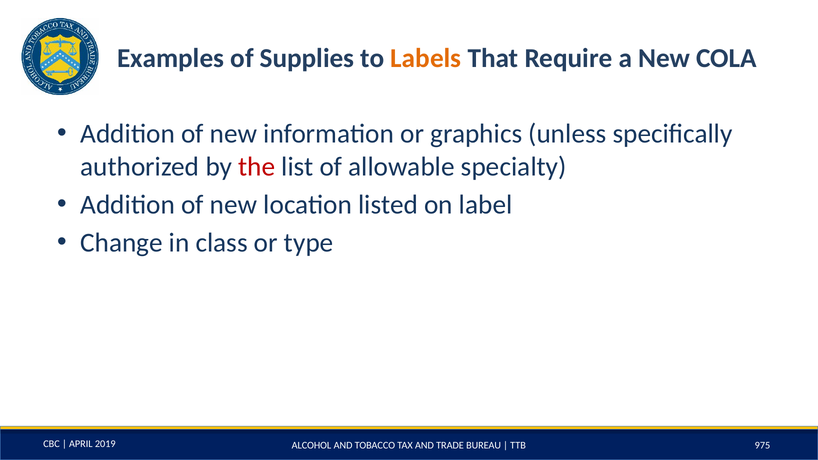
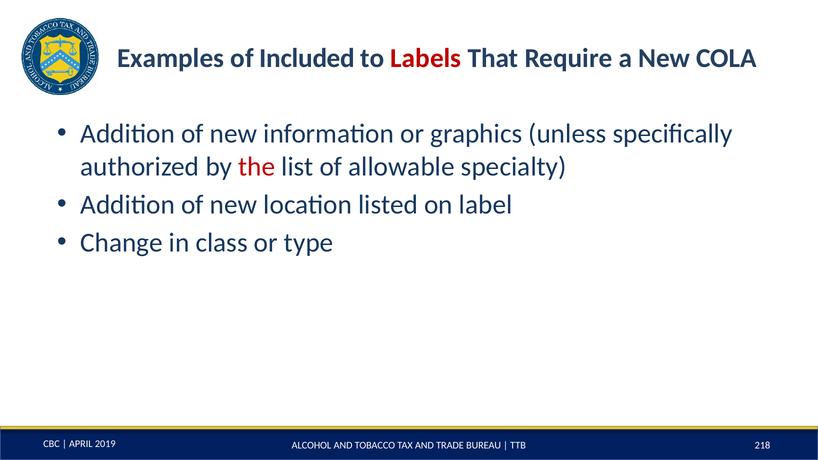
Supplies: Supplies -> Included
Labels colour: orange -> red
975: 975 -> 218
